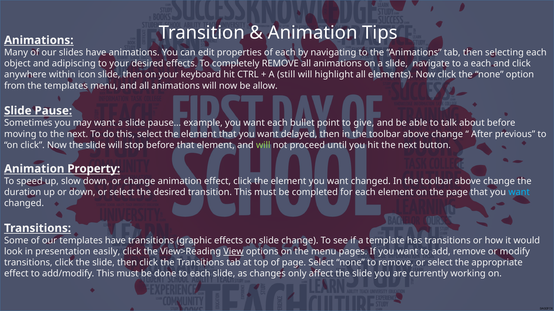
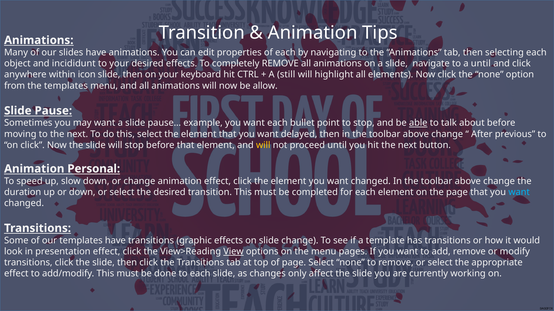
adipiscing: adipiscing -> incididunt
a each: each -> until
to give: give -> stop
able underline: none -> present
will at (263, 145) colour: light green -> yellow
Property: Property -> Personal
presentation easily: easily -> effect
